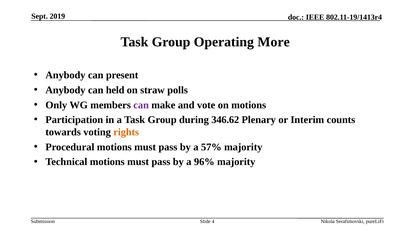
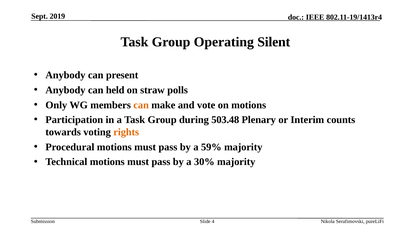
More: More -> Silent
can at (141, 105) colour: purple -> orange
346.62: 346.62 -> 503.48
57%: 57% -> 59%
96%: 96% -> 30%
